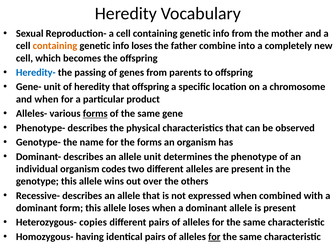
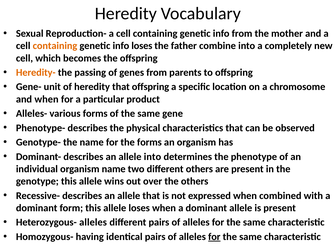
Heredity- colour: blue -> orange
forms at (95, 114) underline: present -> none
allele unit: unit -> into
organism codes: codes -> name
different alleles: alleles -> others
Heterozygous- copies: copies -> alleles
